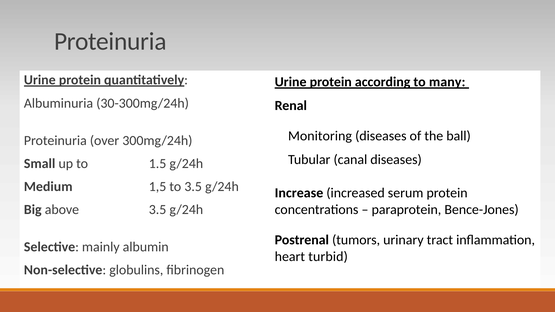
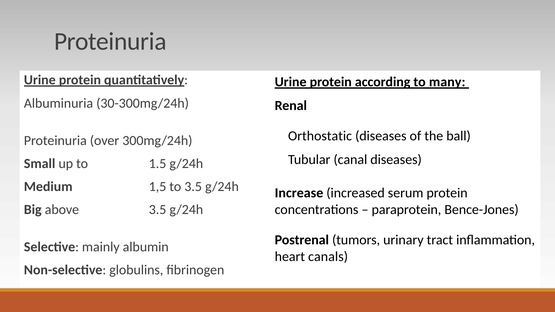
Monitoring: Monitoring -> Orthostatic
turbid: turbid -> canals
